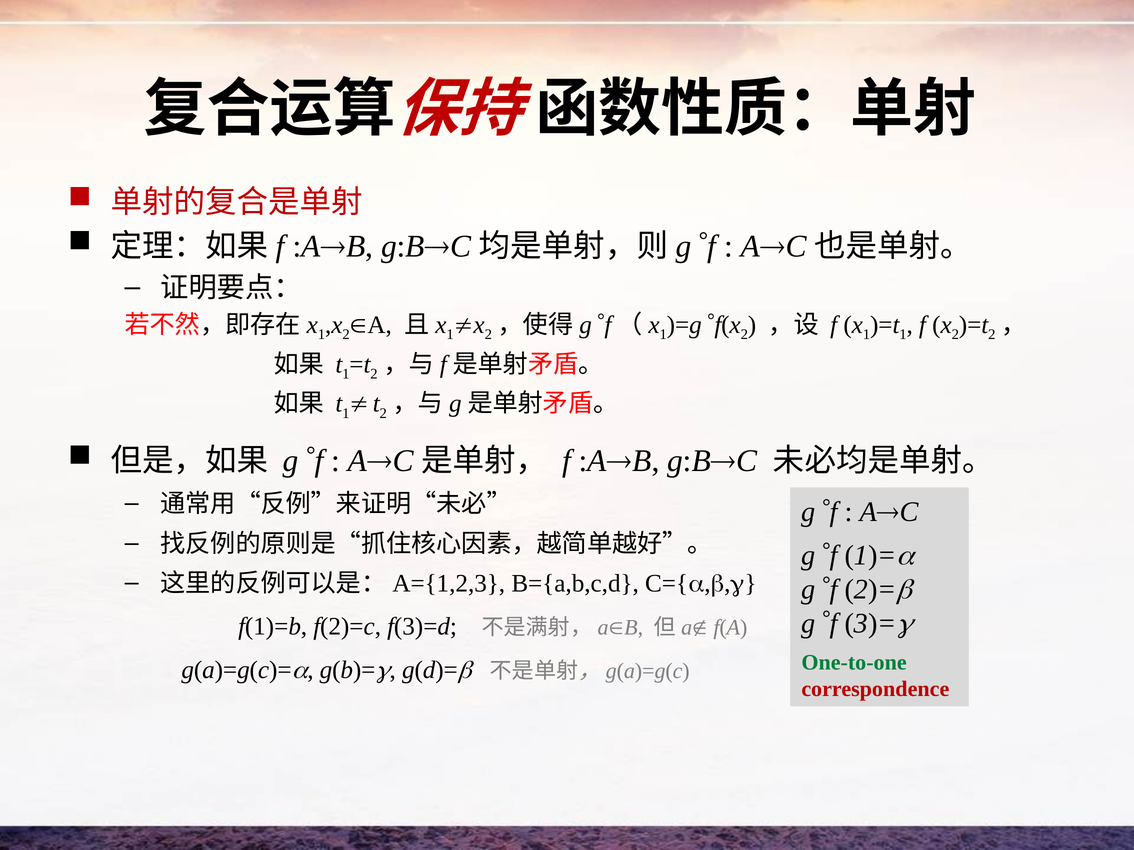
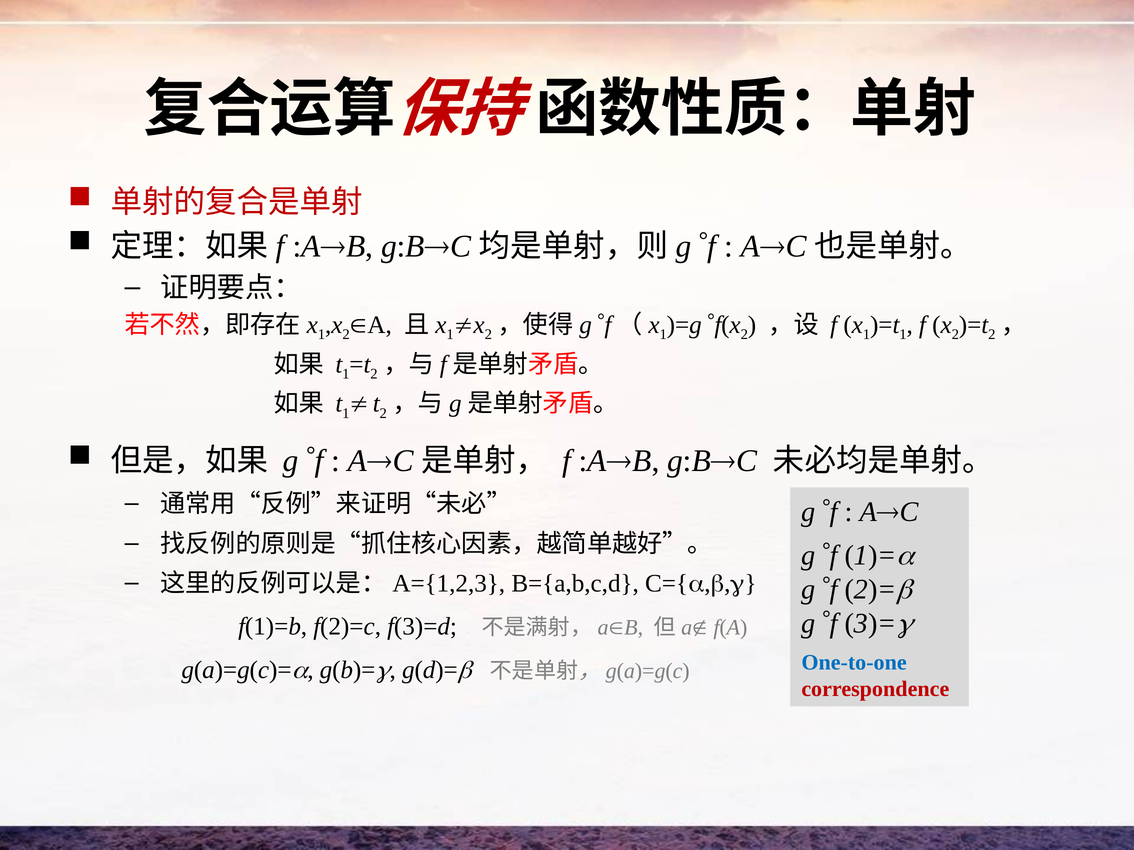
One-to-one colour: green -> blue
